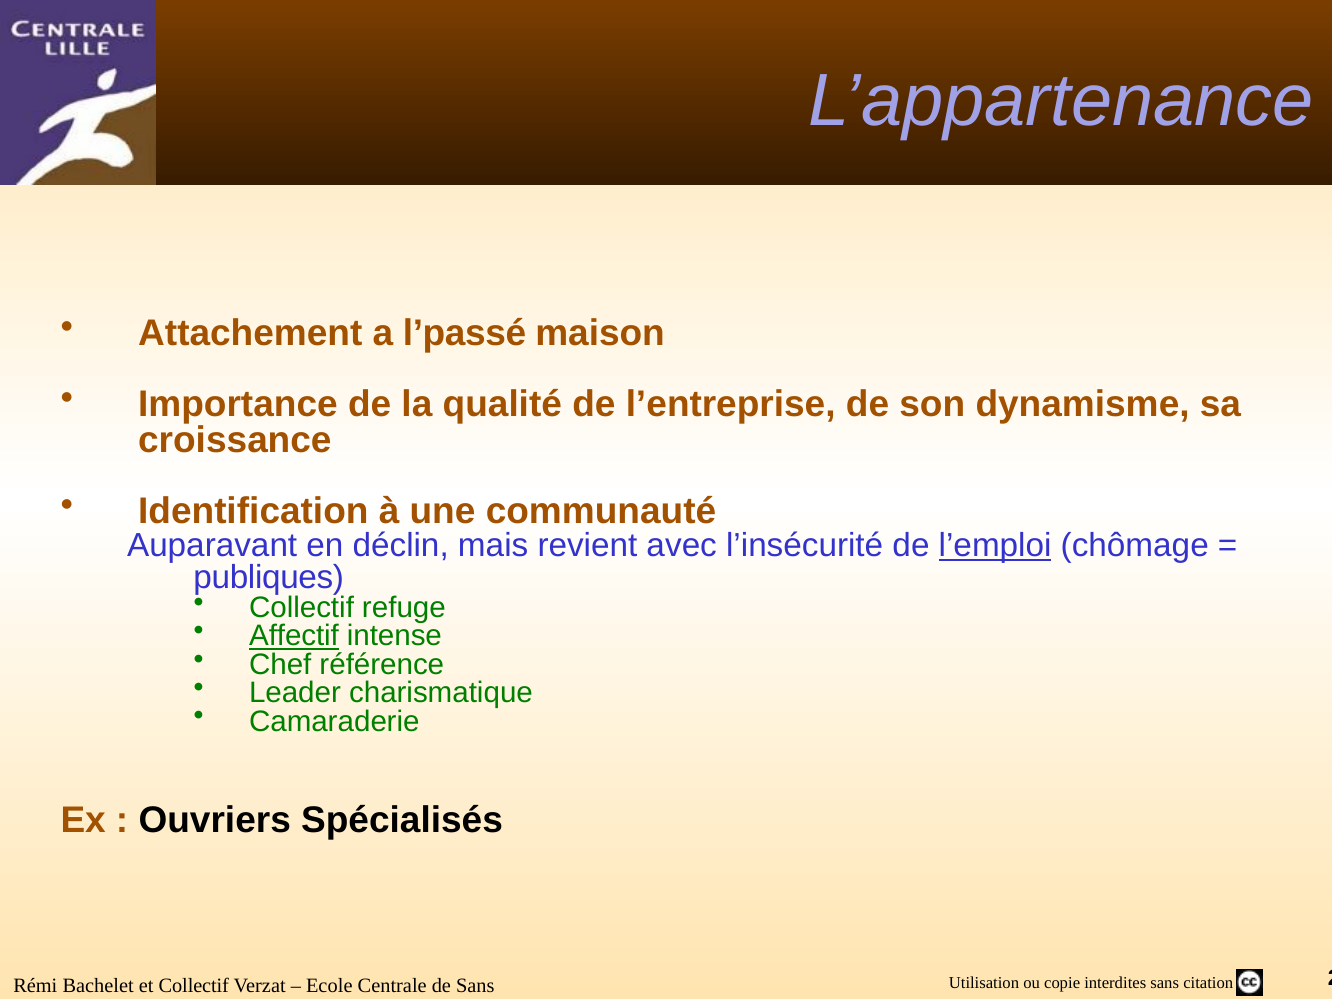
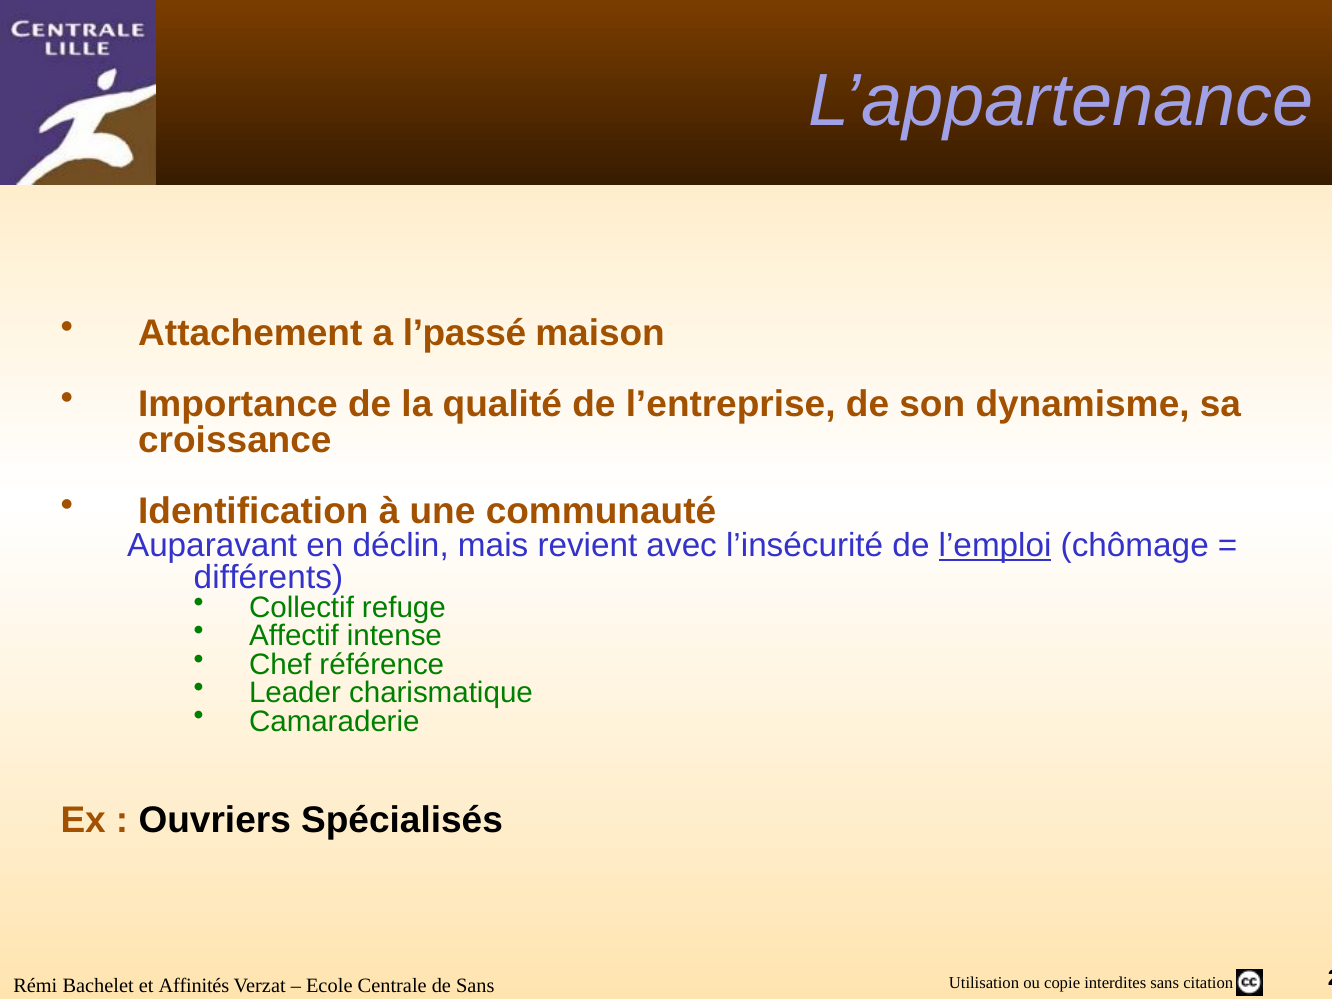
publiques: publiques -> différents
Affectif underline: present -> none
et Collectif: Collectif -> Affinités
